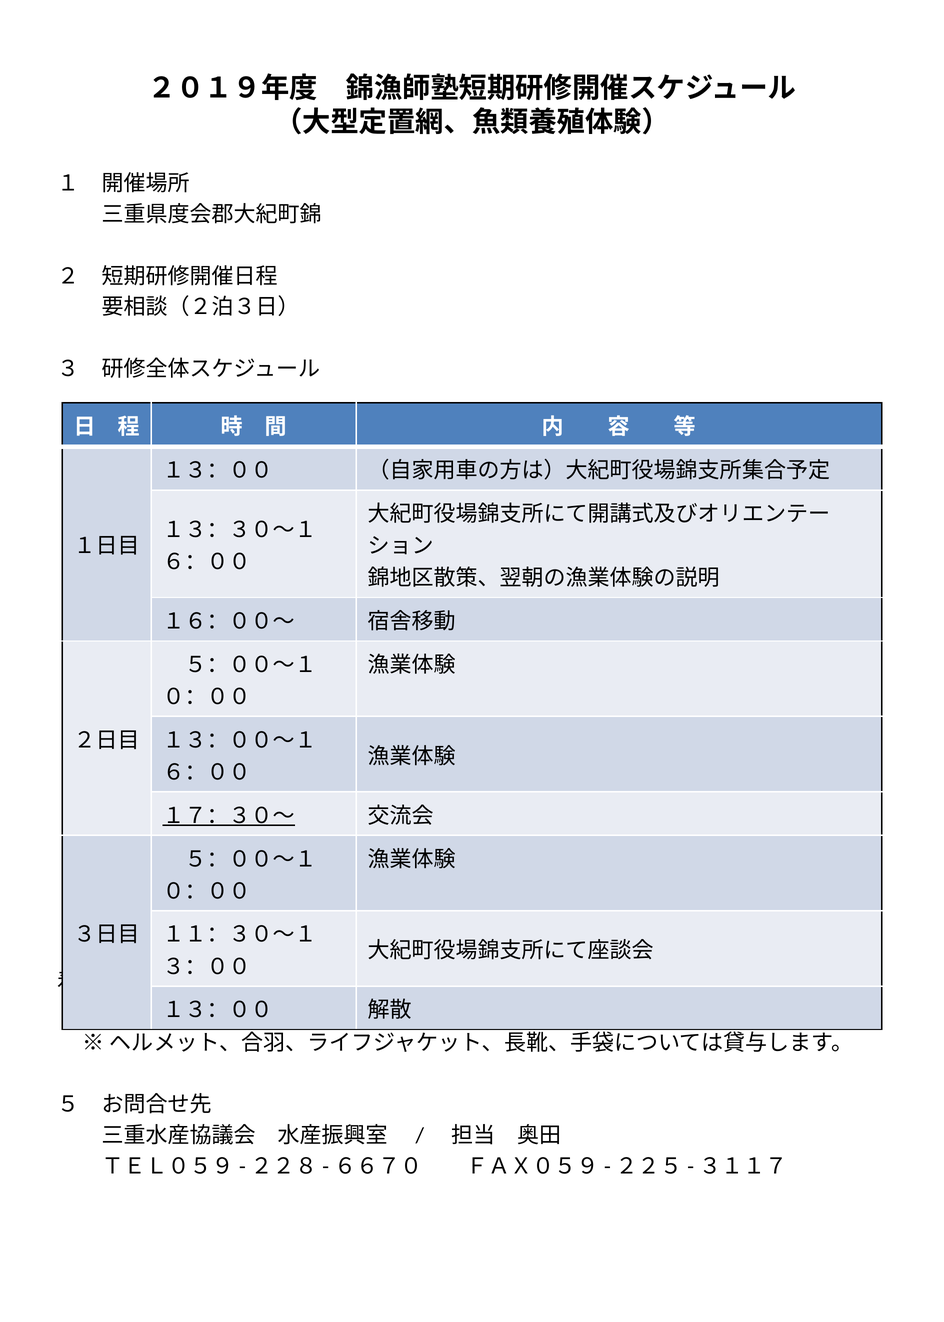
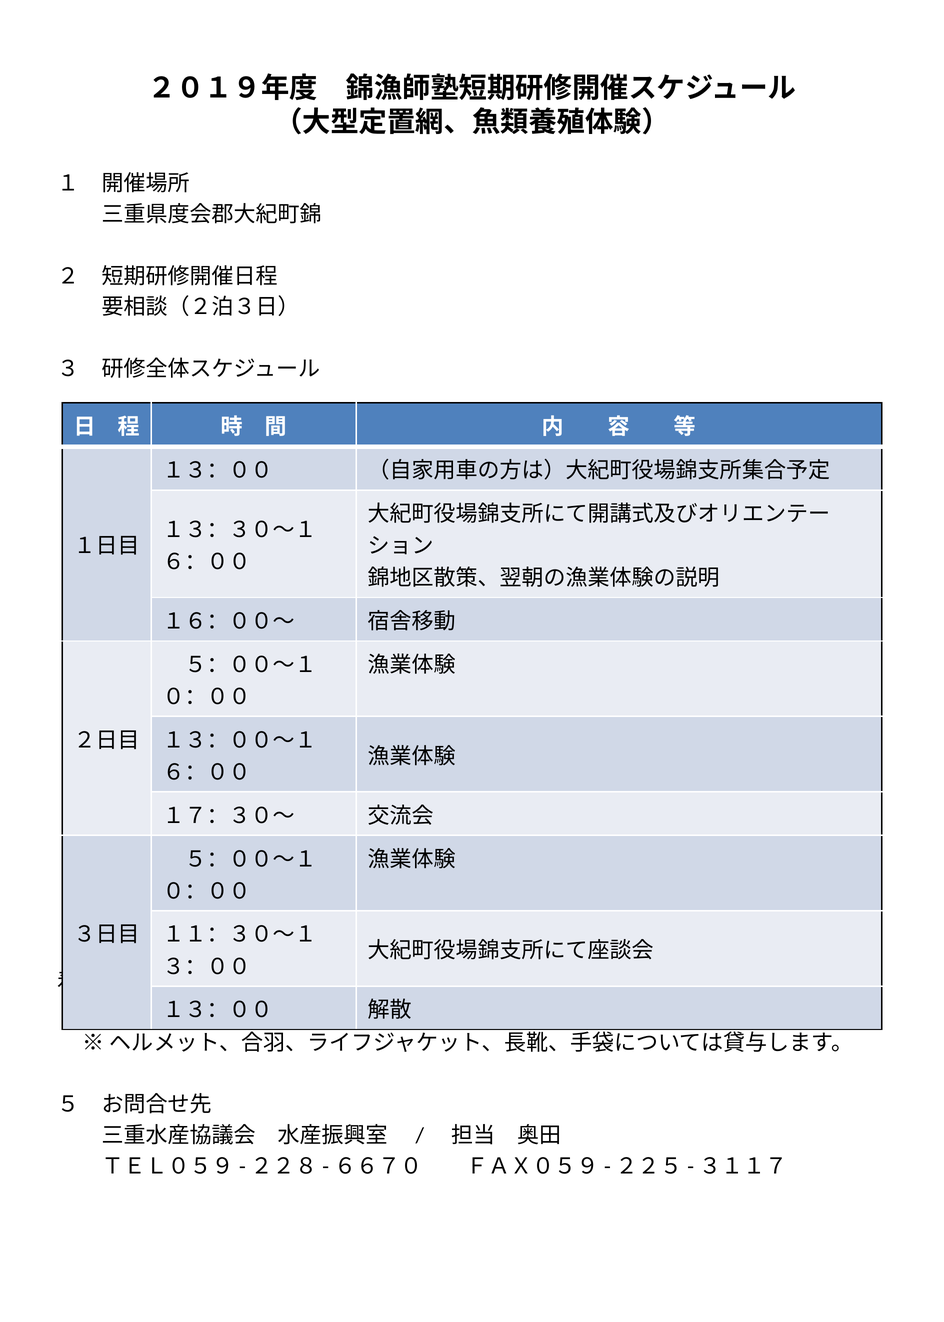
１７：３０～ underline: present -> none
